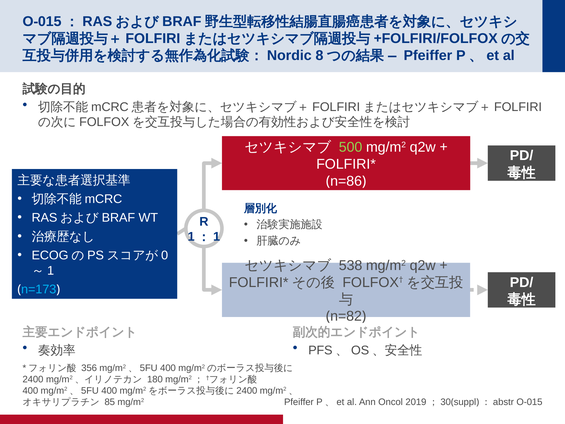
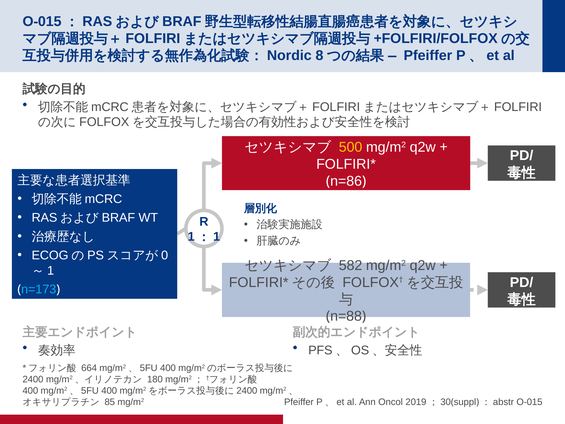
500 colour: light green -> yellow
538: 538 -> 582
n=82: n=82 -> n=88
356: 356 -> 664
